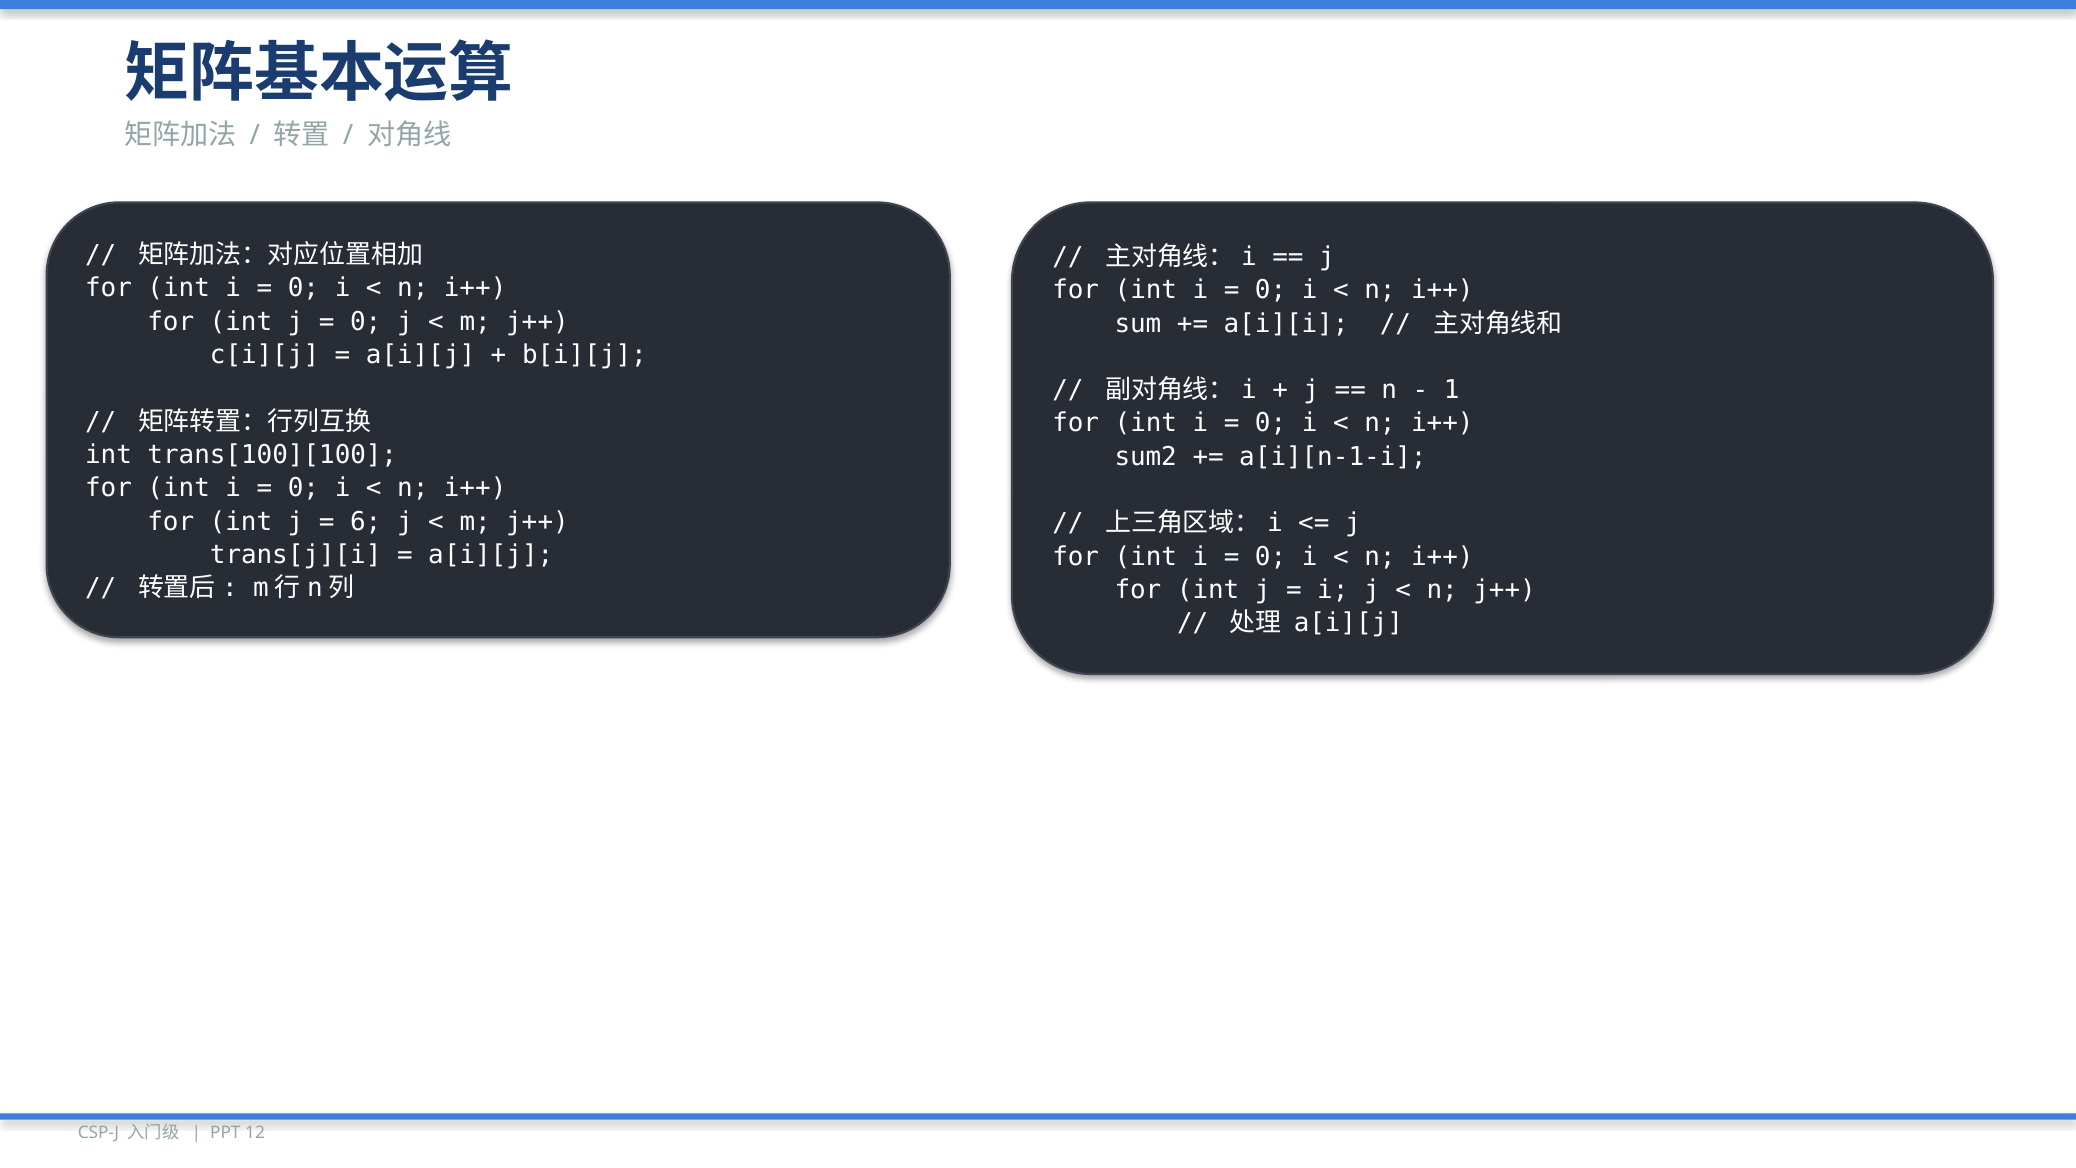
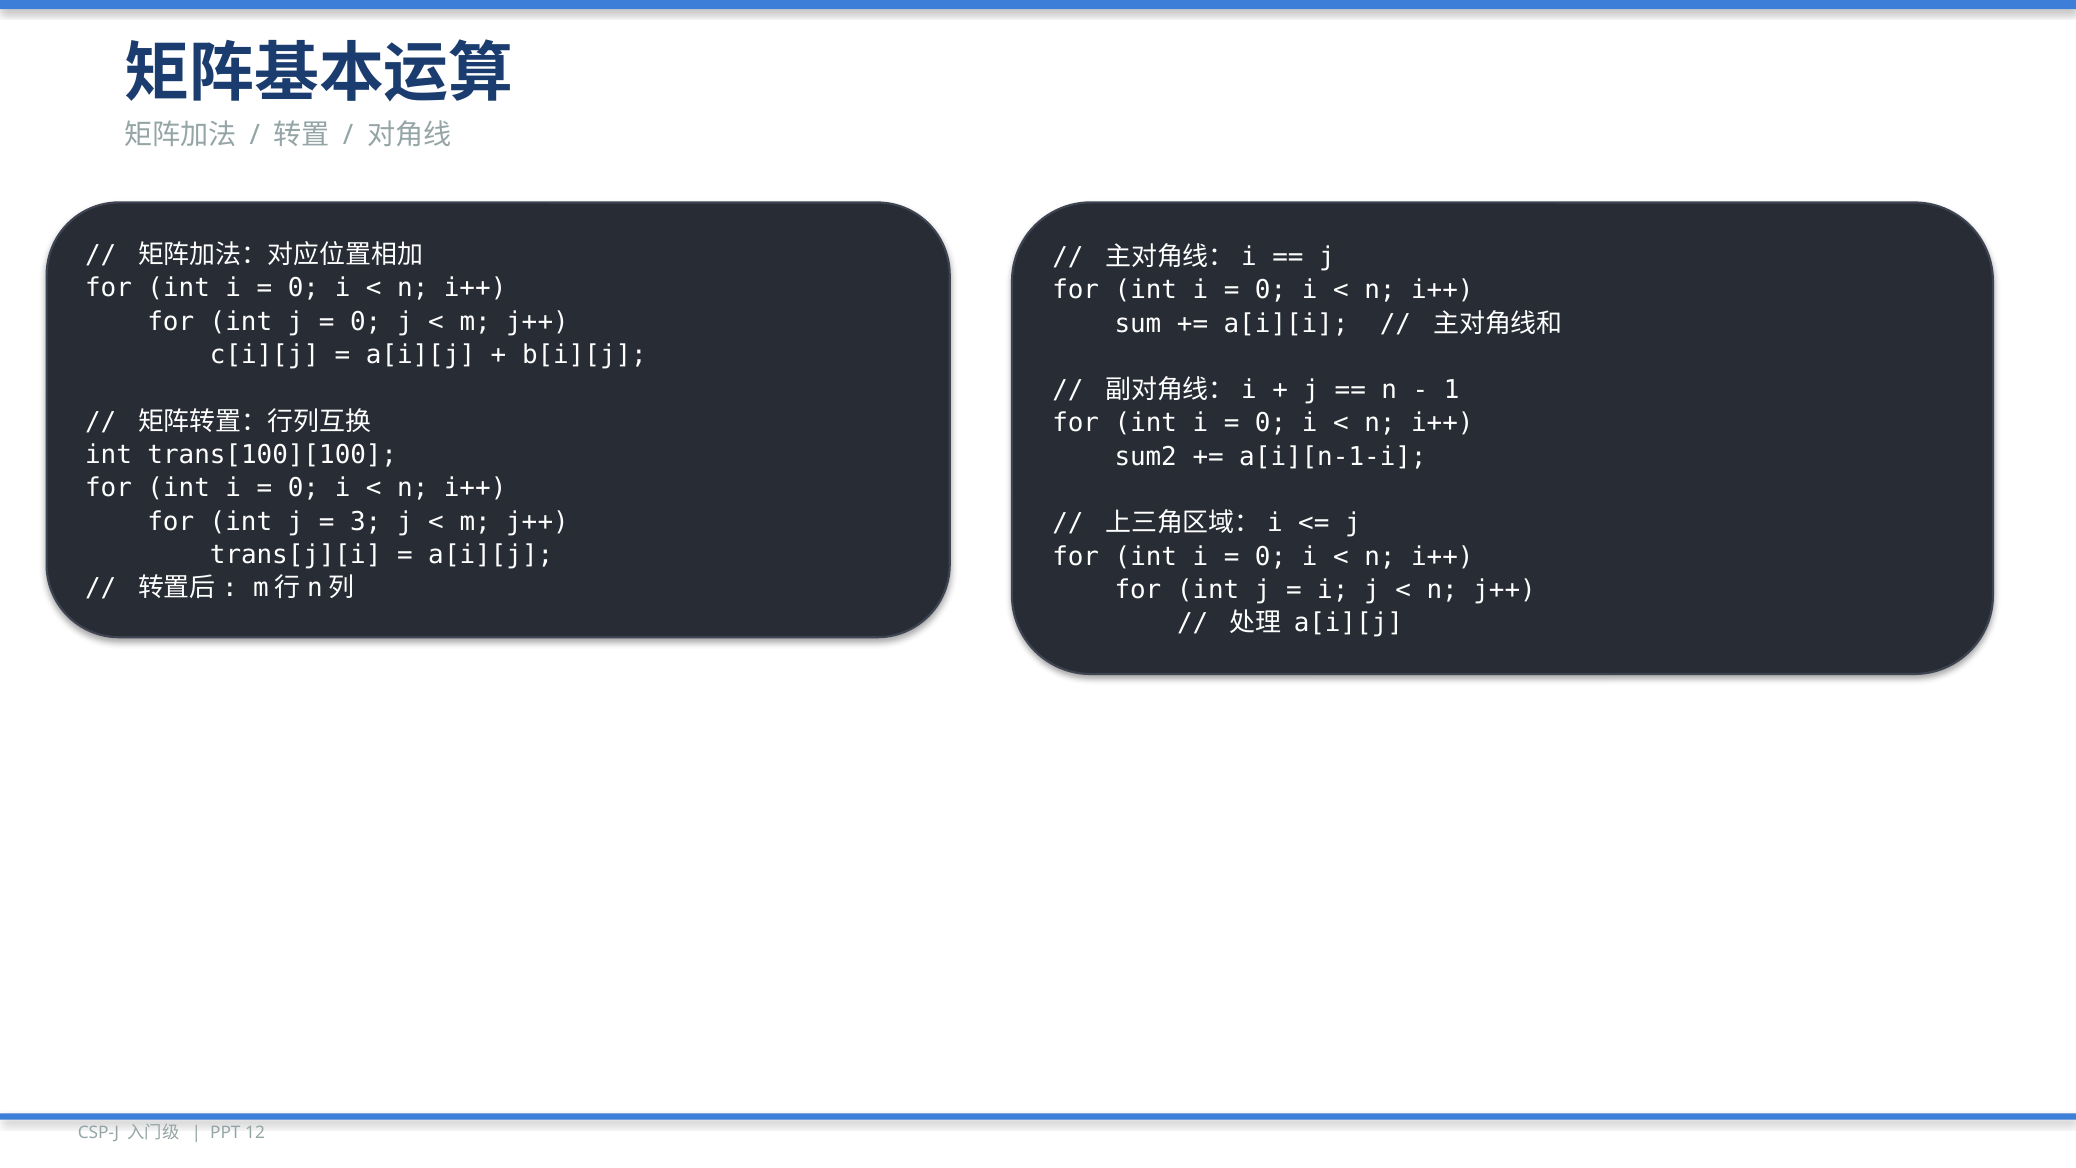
6: 6 -> 3
